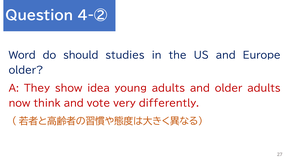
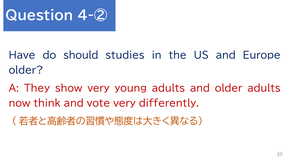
Word: Word -> Have
show idea: idea -> very
